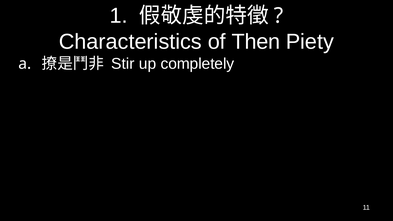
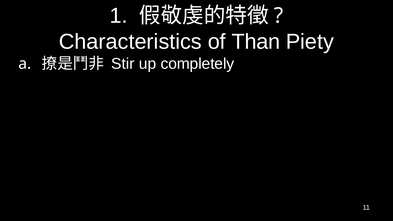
Then: Then -> Than
